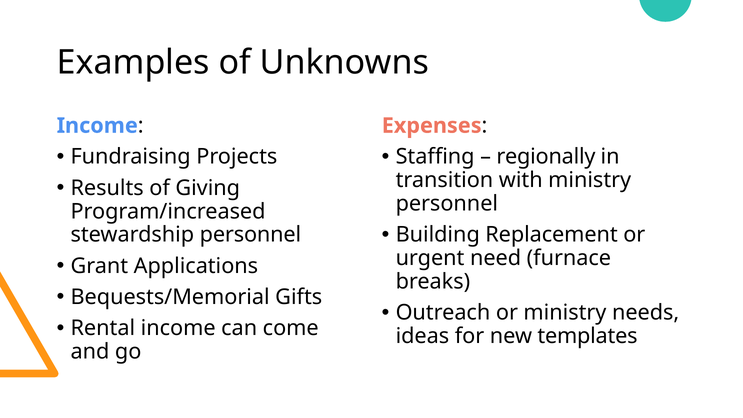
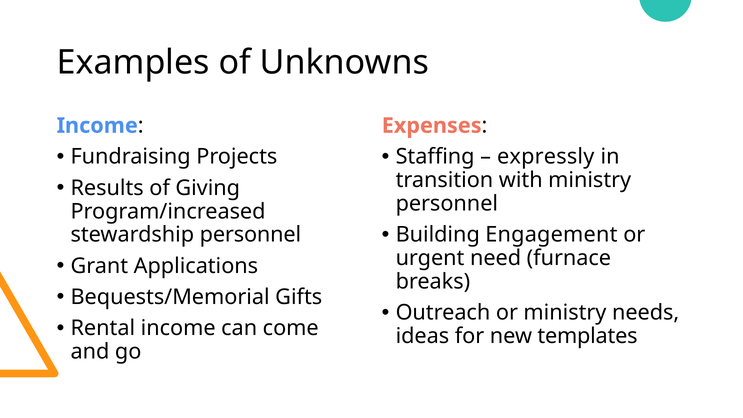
regionally: regionally -> expressly
Replacement: Replacement -> Engagement
